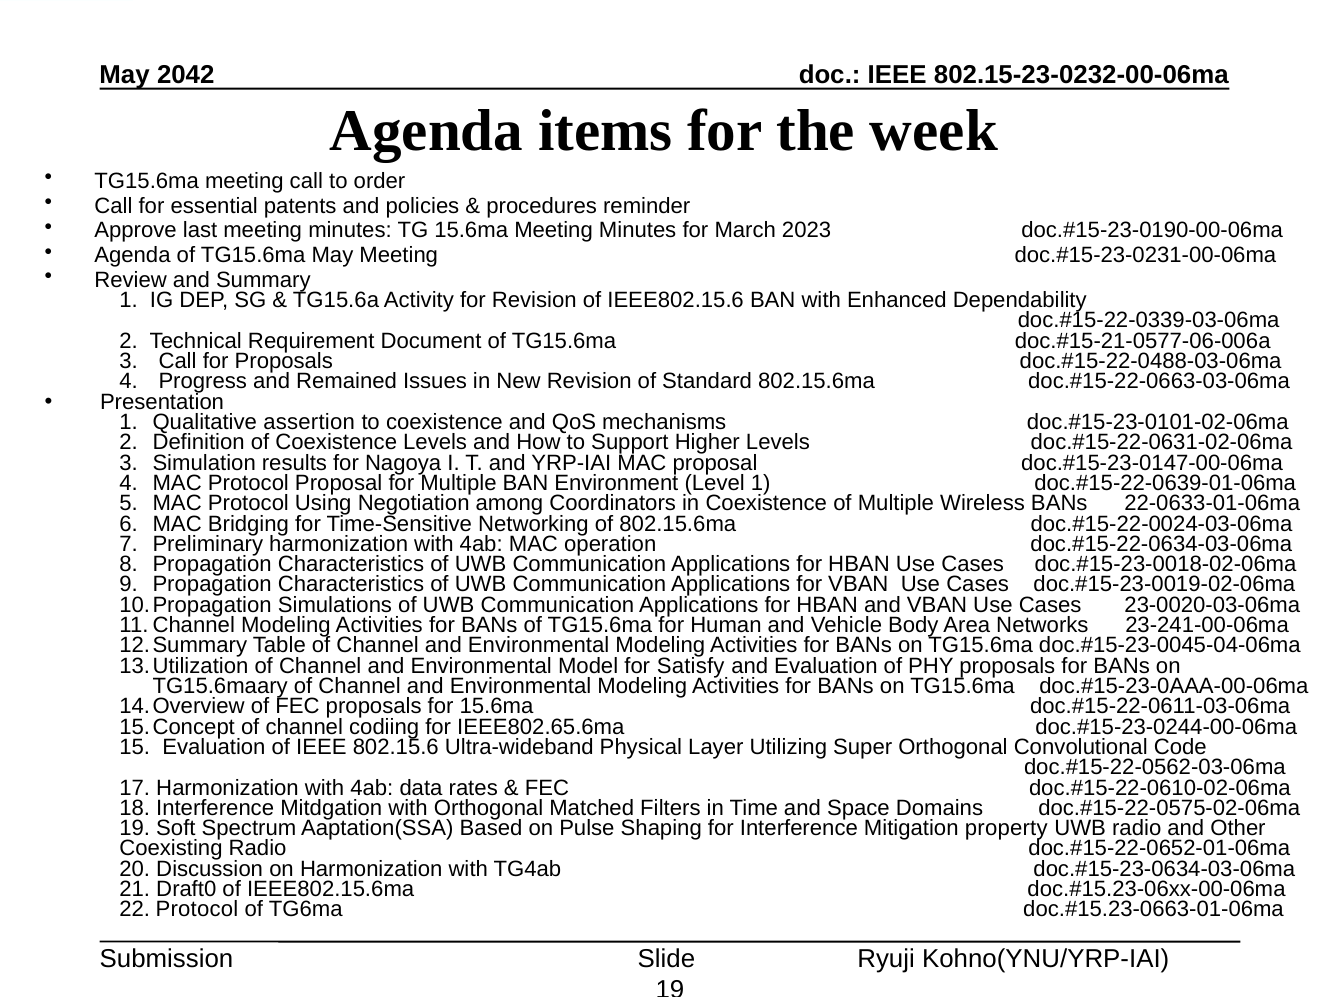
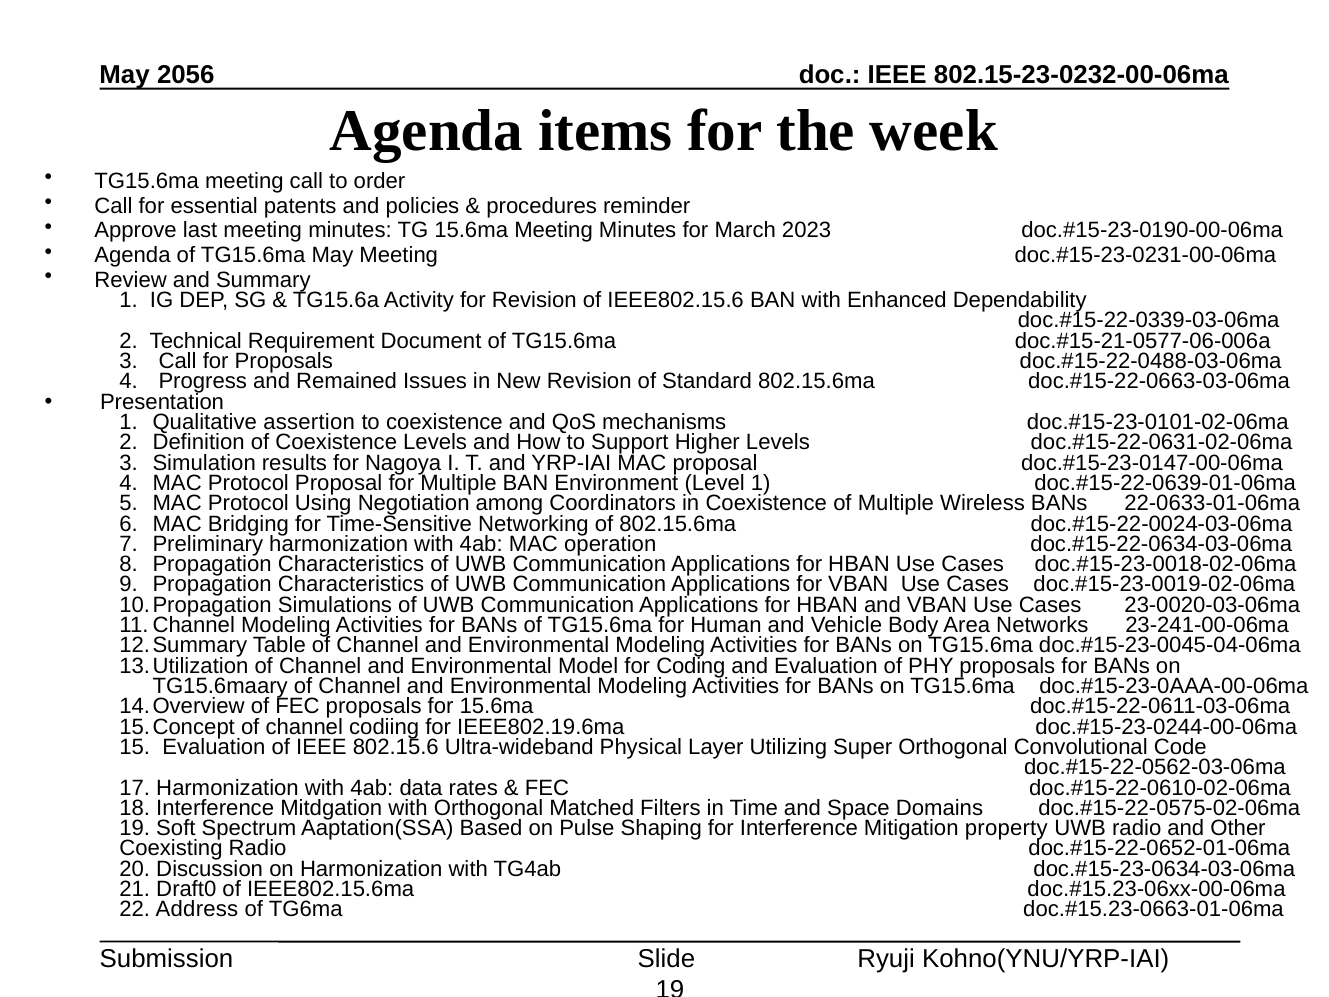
2042: 2042 -> 2056
Satisfy: Satisfy -> Coding
IEEE802.65.6ma: IEEE802.65.6ma -> IEEE802.19.6ma
22 Protocol: Protocol -> Address
